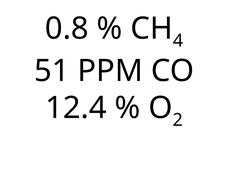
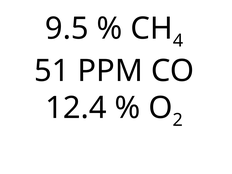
0.8: 0.8 -> 9.5
